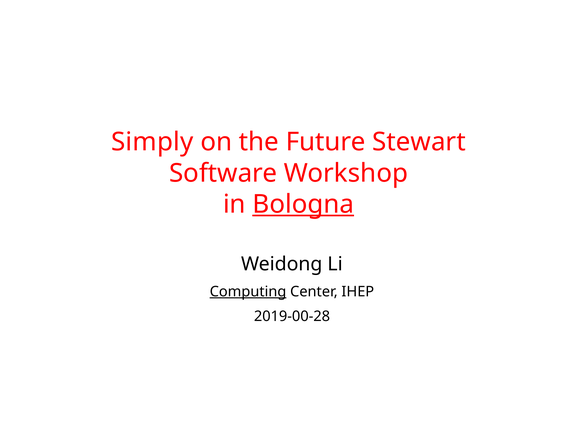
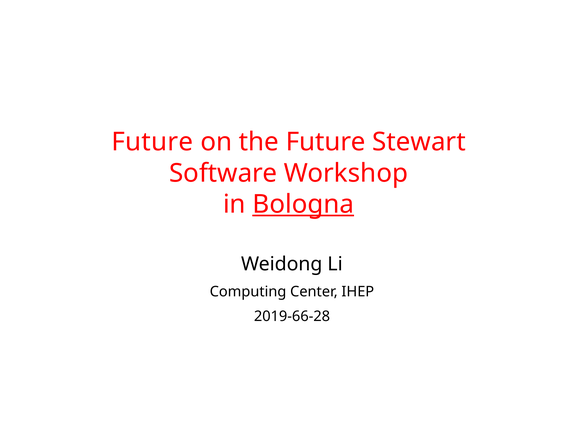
Simply at (152, 142): Simply -> Future
Computing underline: present -> none
2019-00-28: 2019-00-28 -> 2019-66-28
